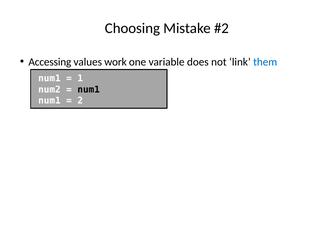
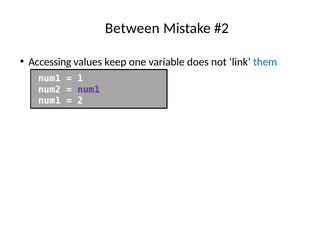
Choosing: Choosing -> Between
work: work -> keep
num1 at (89, 90) colour: black -> purple
